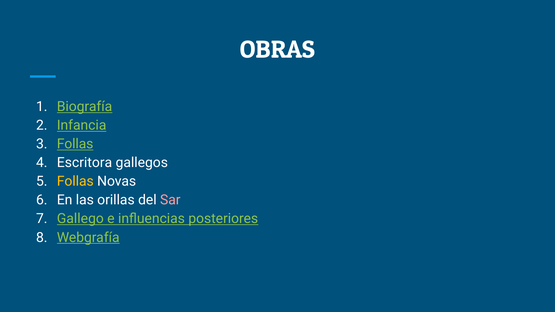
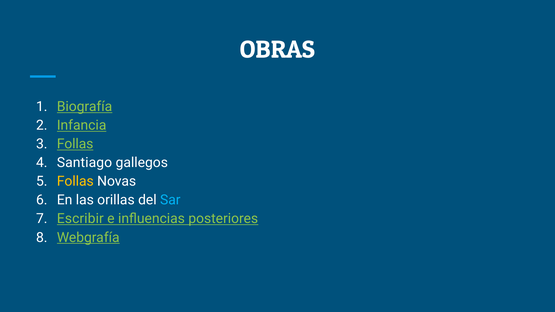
Escritora: Escritora -> Santiago
Sar colour: pink -> light blue
Gallego: Gallego -> Escribir
